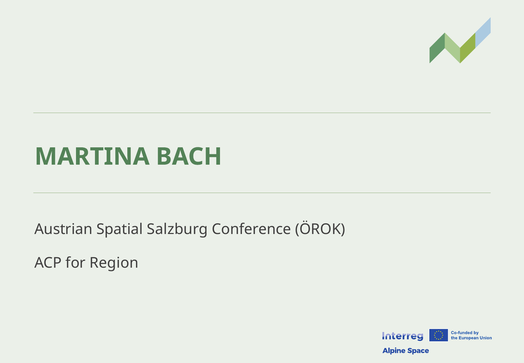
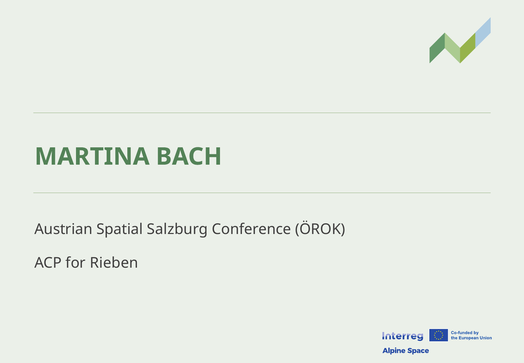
Region: Region -> Rieben
